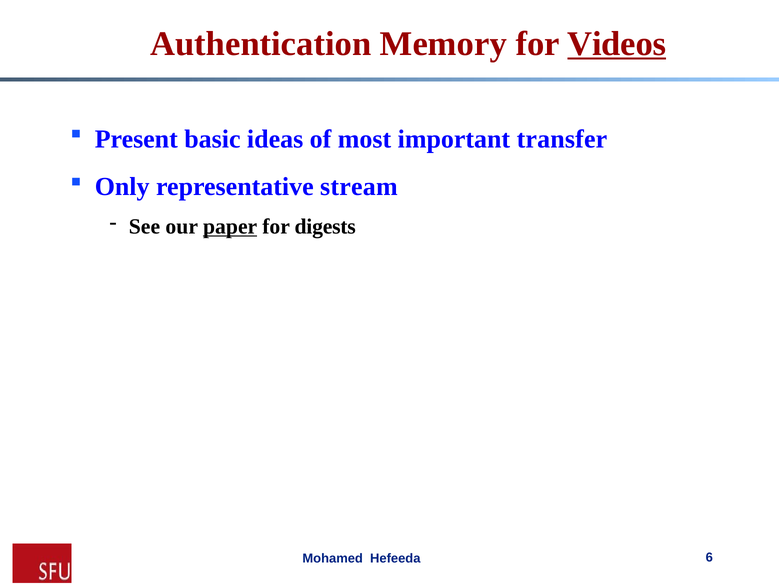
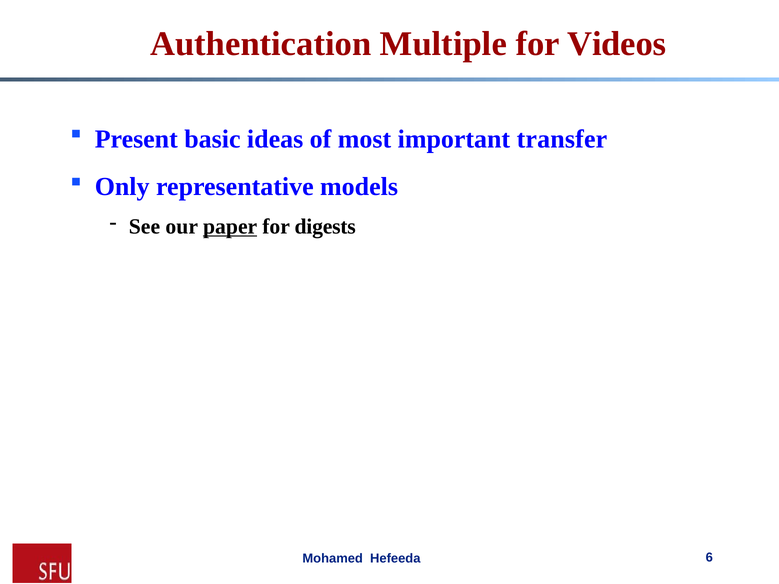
Memory: Memory -> Multiple
Videos underline: present -> none
stream: stream -> models
